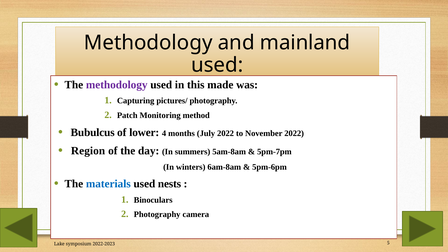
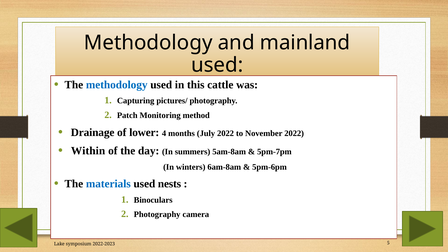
methodology at (117, 85) colour: purple -> blue
made: made -> cattle
Bubulcus: Bubulcus -> Drainage
Region: Region -> Within
